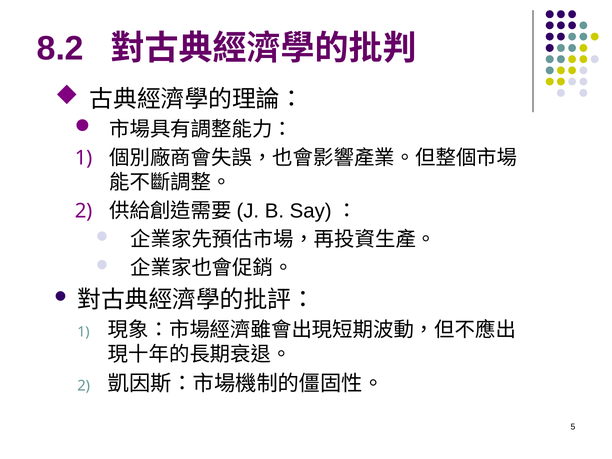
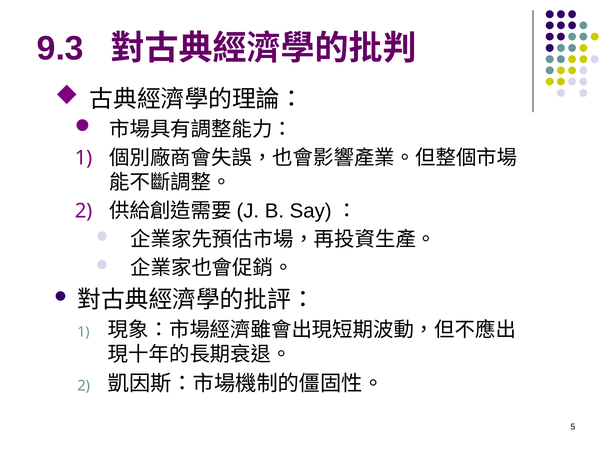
8.2: 8.2 -> 9.3
